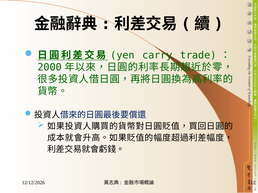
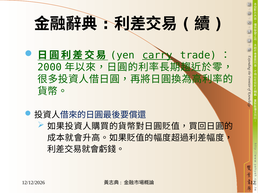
carry underline: none -> present
